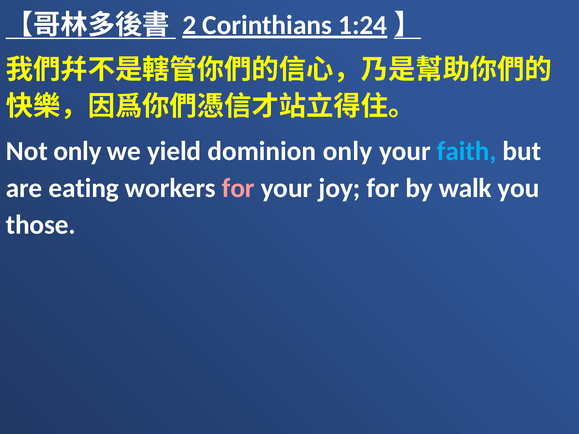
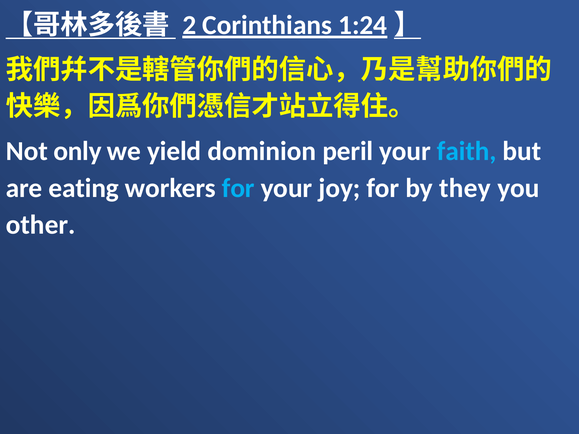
dominion only: only -> peril
for at (238, 188) colour: pink -> light blue
walk: walk -> they
those: those -> other
